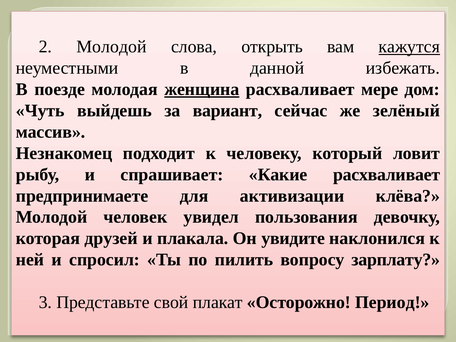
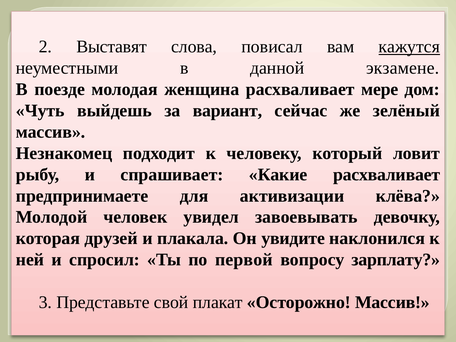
2 Молодой: Молодой -> Выставят
открыть: открыть -> повисал
избежать: избежать -> экзамене
женщина underline: present -> none
пользования: пользования -> завоевывать
пилить: пилить -> первой
Осторожно Период: Период -> Массив
